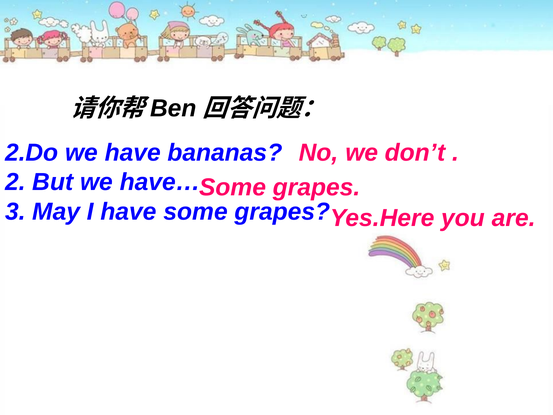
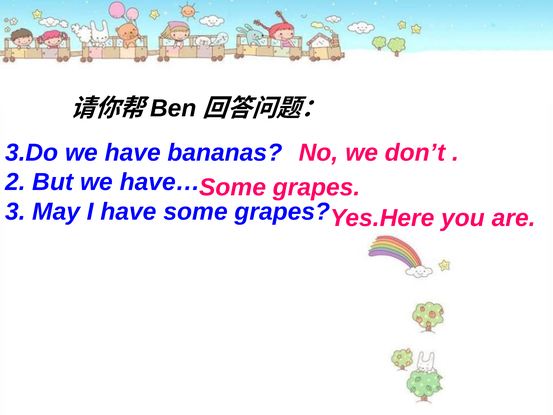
2.Do: 2.Do -> 3.Do
